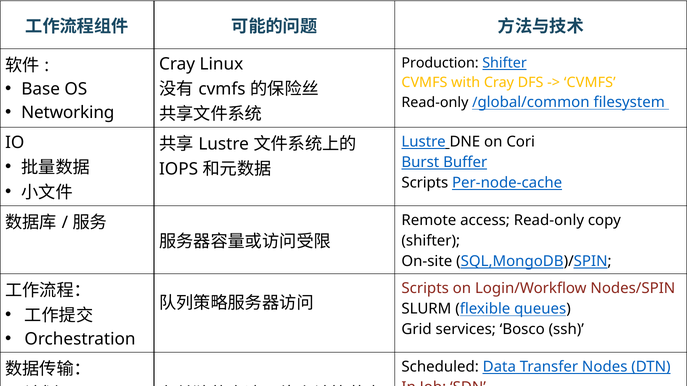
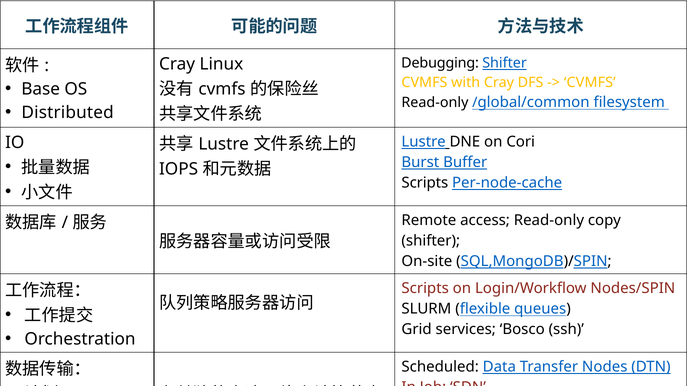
Production: Production -> Debugging
Networking: Networking -> Distributed
